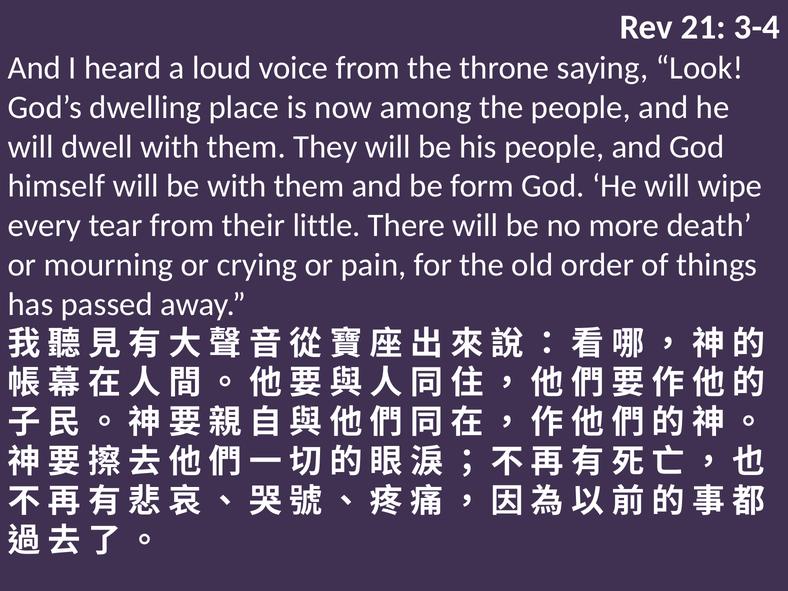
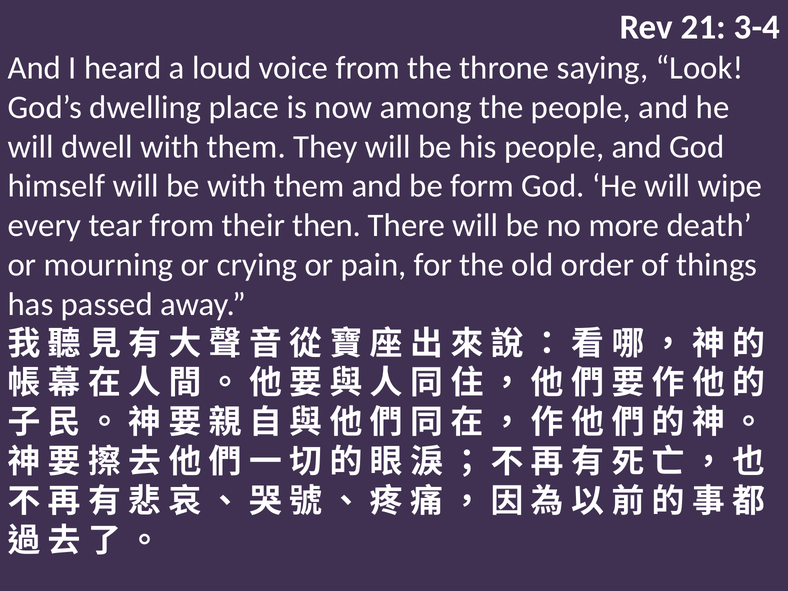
little: little -> then
